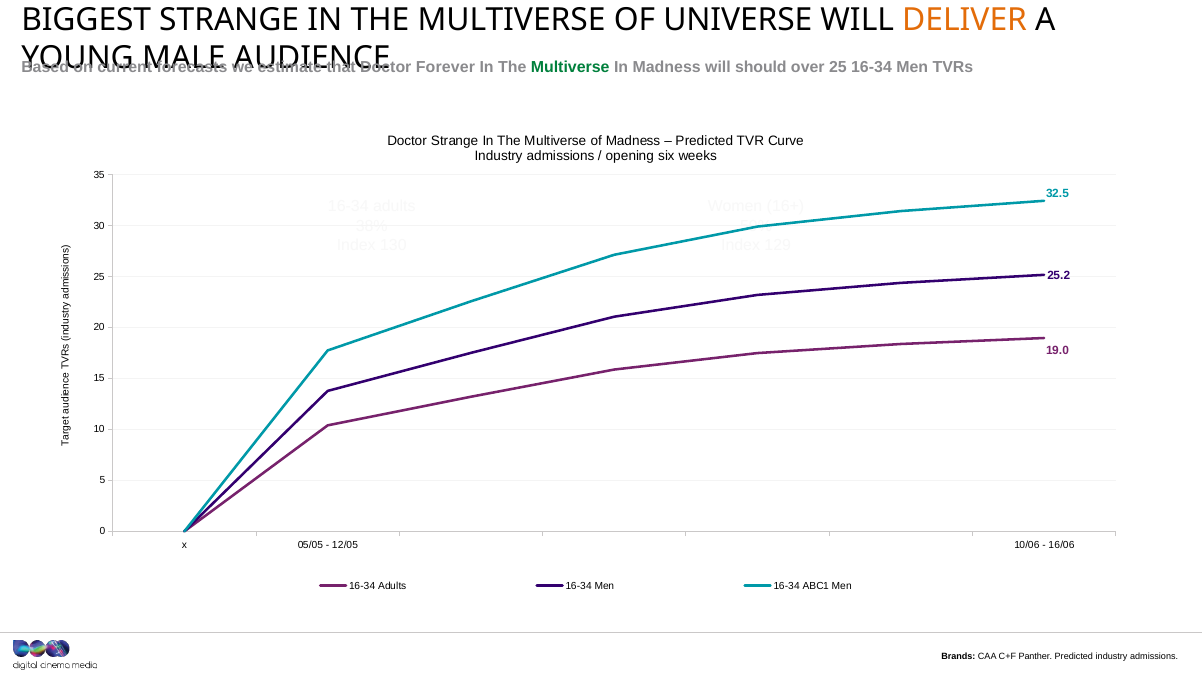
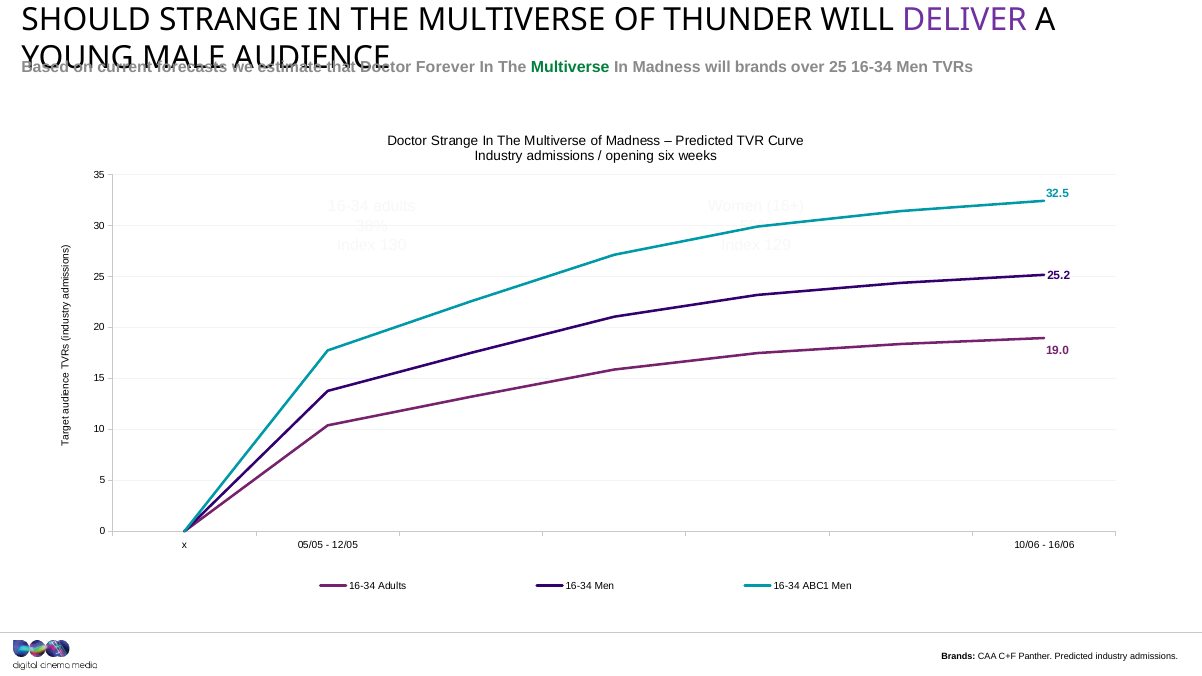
BIGGEST: BIGGEST -> SHOULD
UNIVERSE: UNIVERSE -> THUNDER
DELIVER colour: orange -> purple
will should: should -> brands
